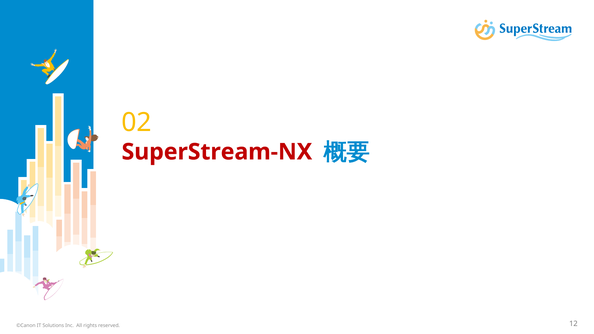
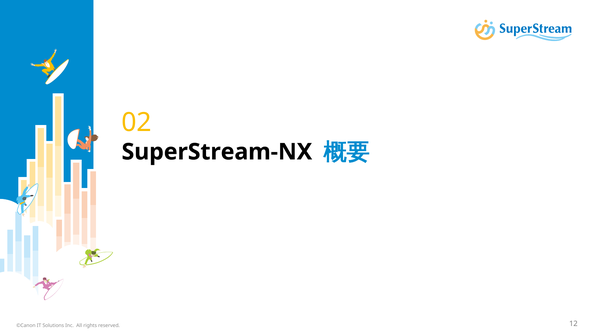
SuperStream-NX colour: red -> black
